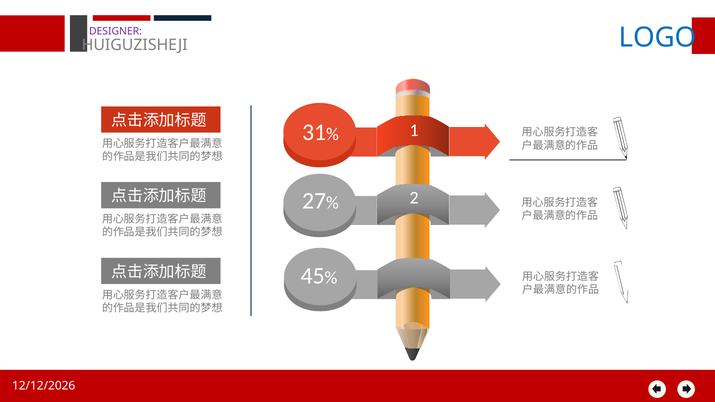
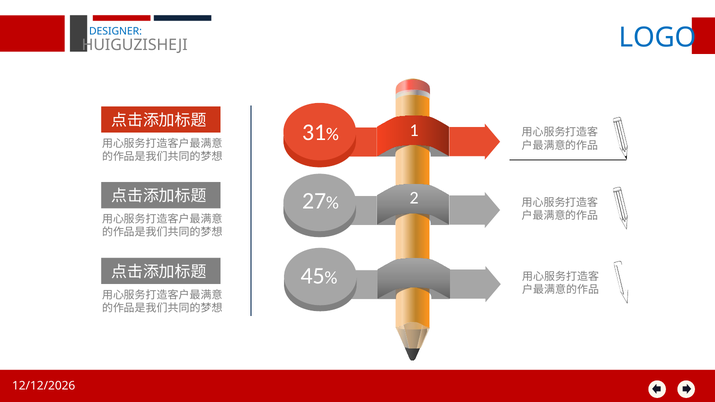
DESIGNER colour: purple -> blue
